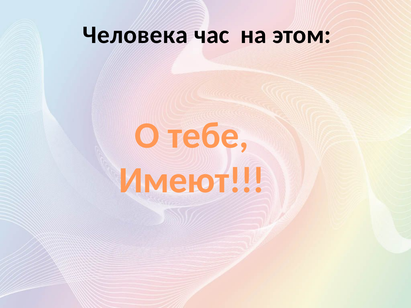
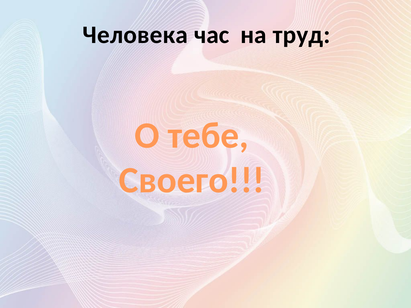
этом: этом -> труд
Имеют: Имеют -> Своего
